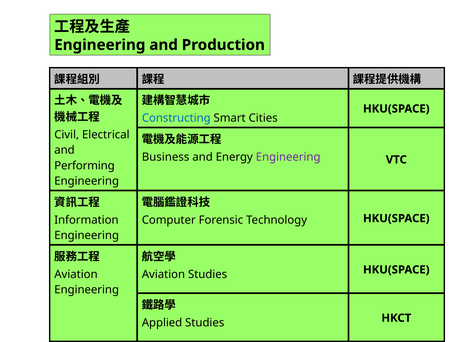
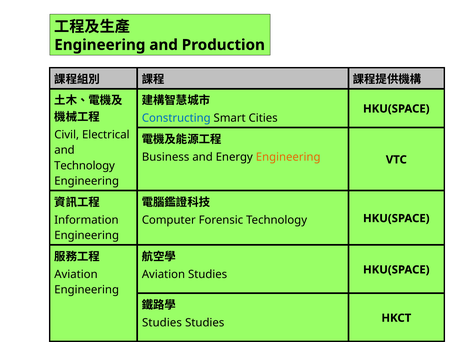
Engineering at (288, 157) colour: purple -> orange
Performing at (84, 165): Performing -> Technology
Applied at (162, 322): Applied -> Studies
